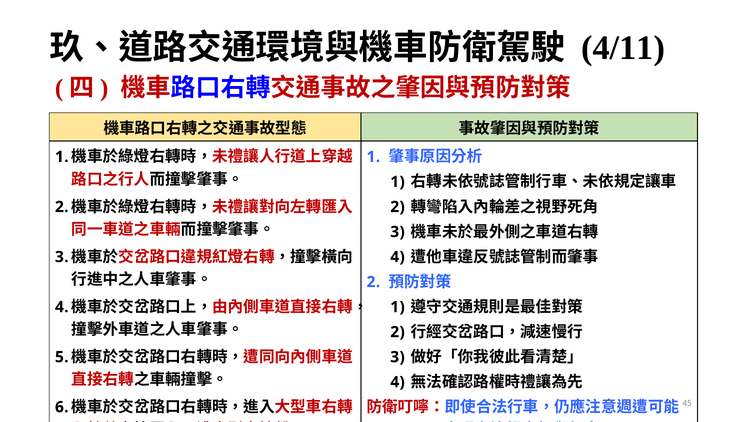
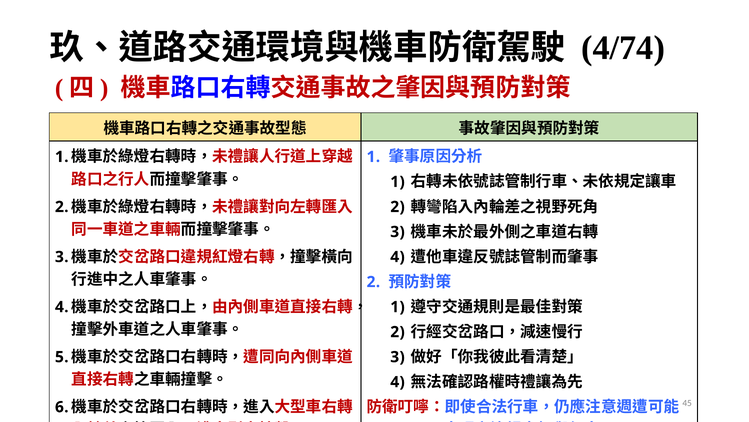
4/11: 4/11 -> 4/74
